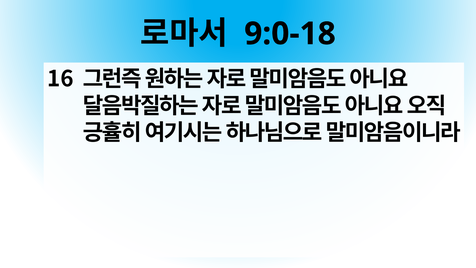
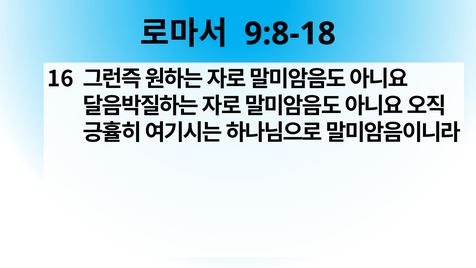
9:0-18: 9:0-18 -> 9:8-18
